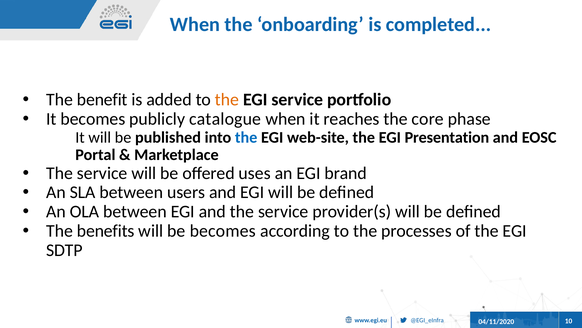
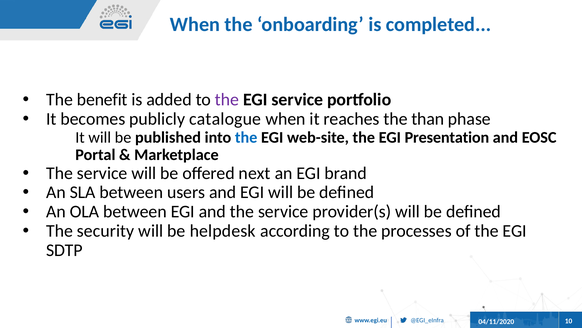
the at (227, 100) colour: orange -> purple
core: core -> than
uses: uses -> next
benefits: benefits -> security
be becomes: becomes -> helpdesk
